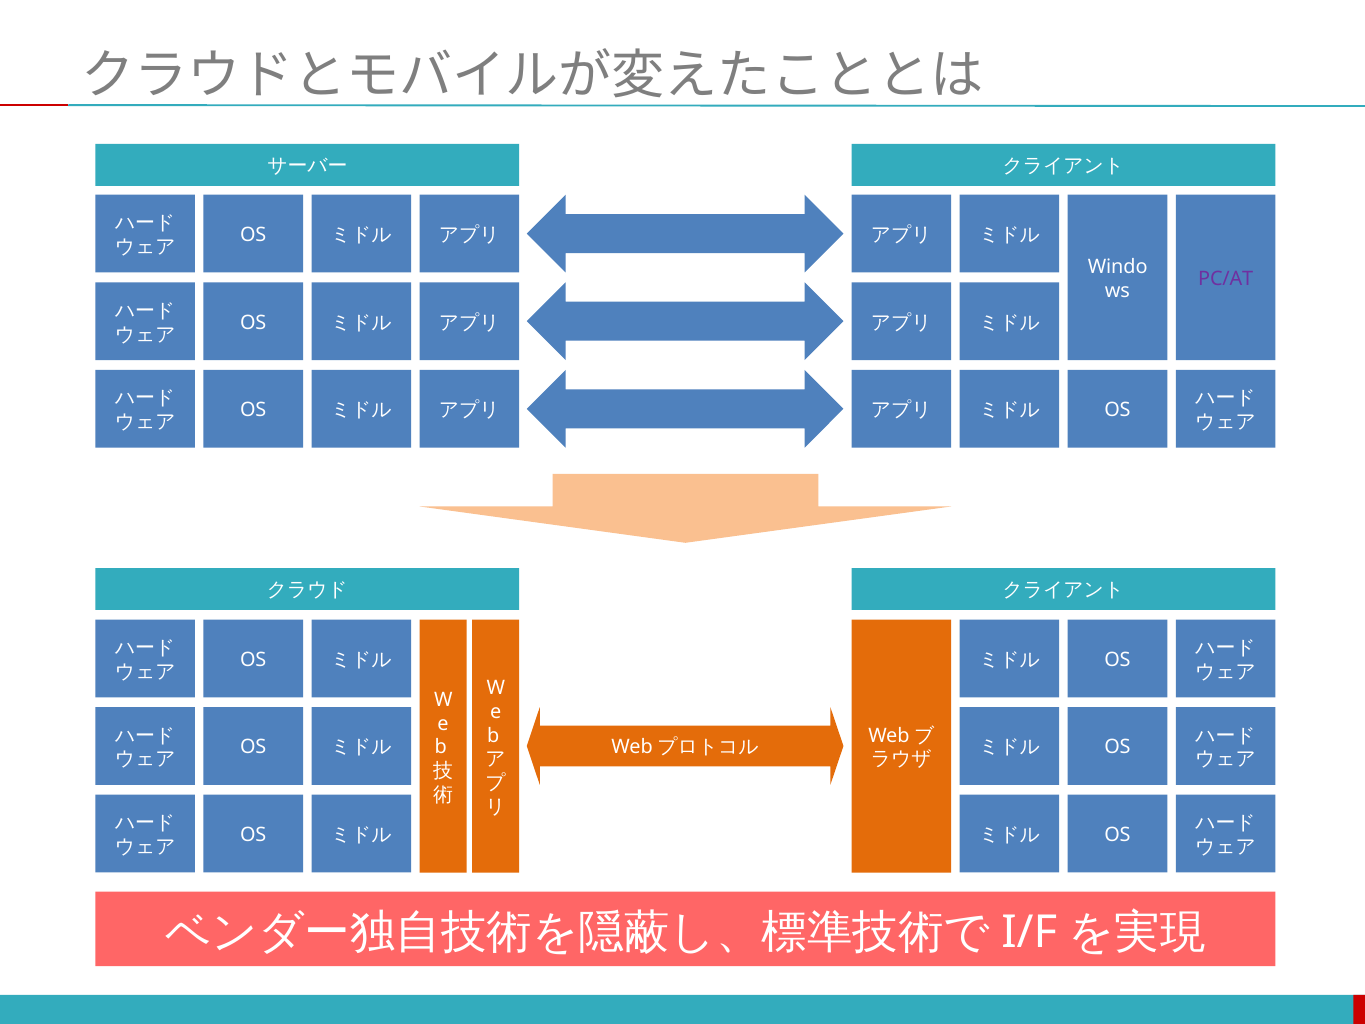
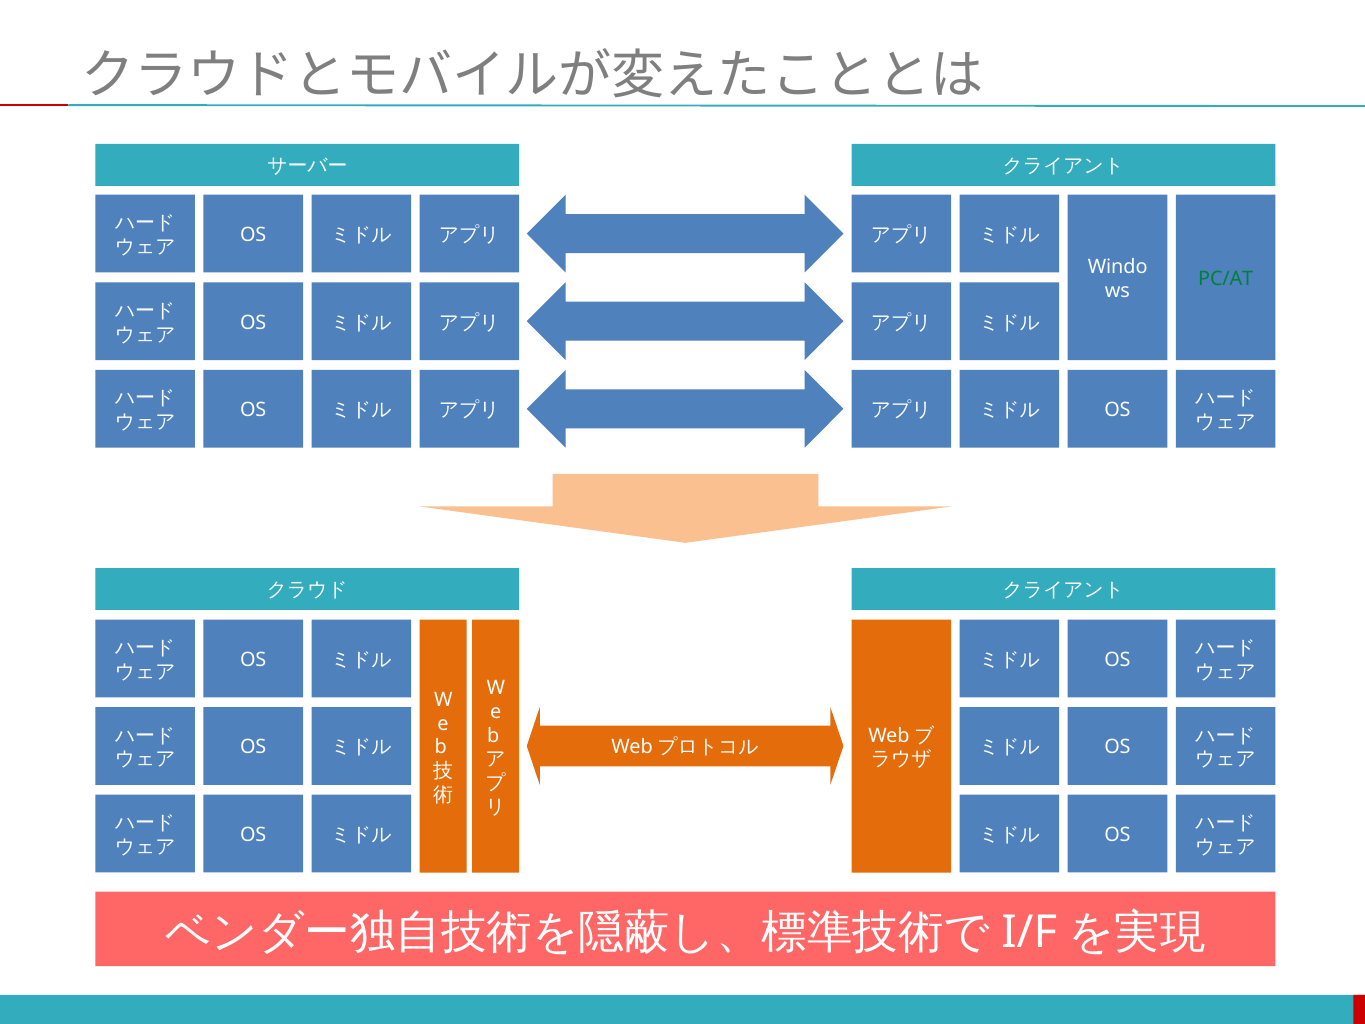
PC/AT colour: purple -> green
